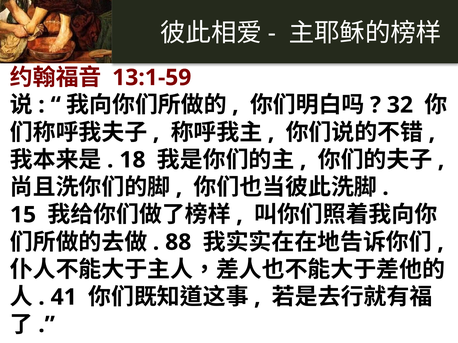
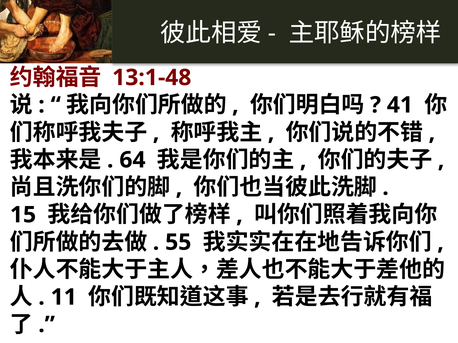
13:1-59: 13:1-59 -> 13:1-48
32: 32 -> 41
18: 18 -> 64
88: 88 -> 55
41: 41 -> 11
